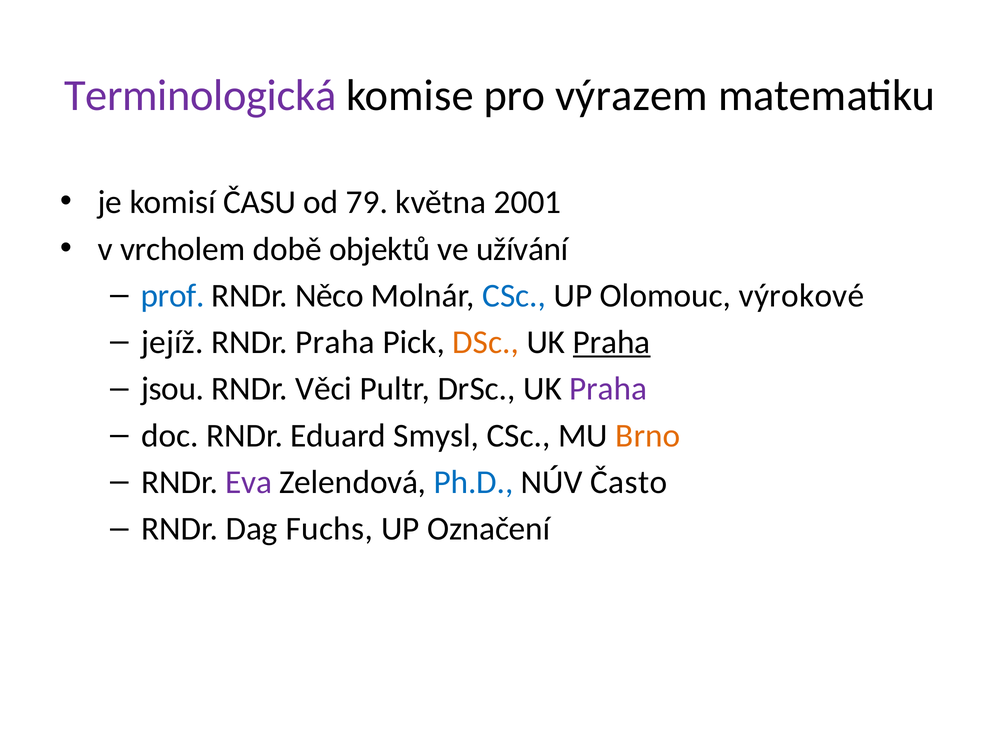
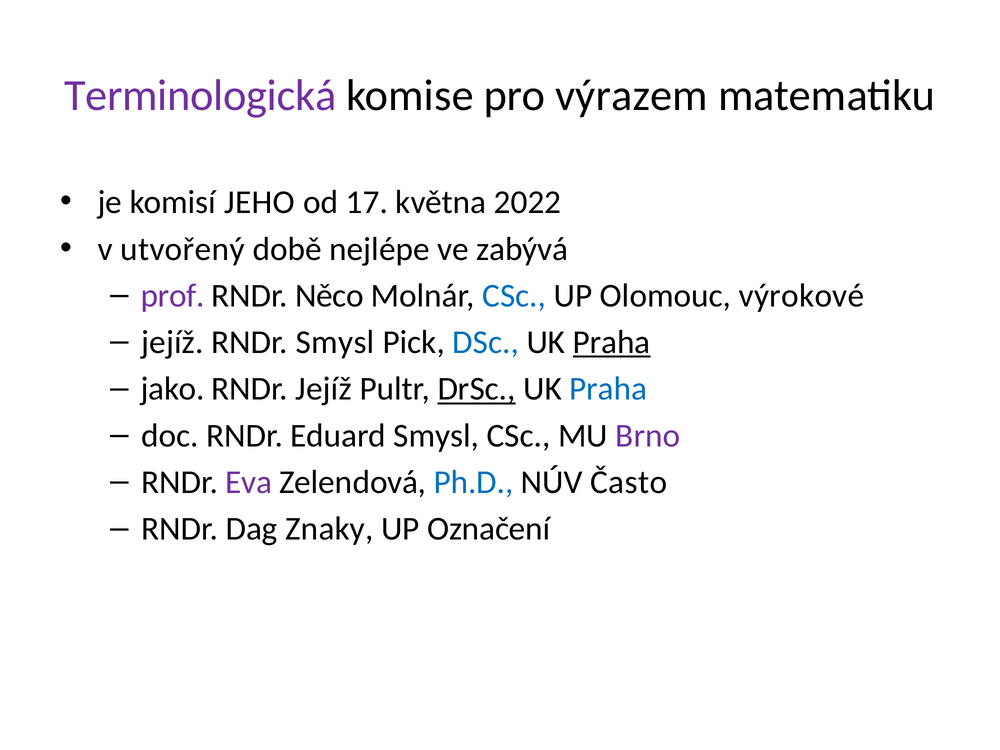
ČASU: ČASU -> JEHO
79: 79 -> 17
2001: 2001 -> 2022
vrcholem: vrcholem -> utvořený
objektů: objektů -> nejlépe
užívání: užívání -> zabývá
prof colour: blue -> purple
RNDr Praha: Praha -> Smysl
DSc colour: orange -> blue
jsou: jsou -> jako
RNDr Věci: Věci -> Jejíž
DrSc underline: none -> present
Praha at (608, 389) colour: purple -> blue
Brno colour: orange -> purple
Fuchs: Fuchs -> Znaky
